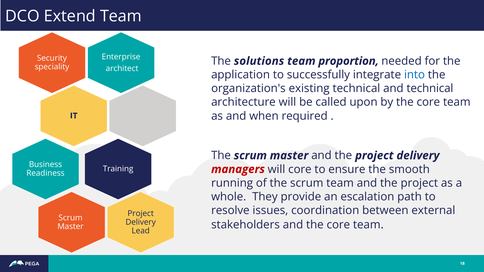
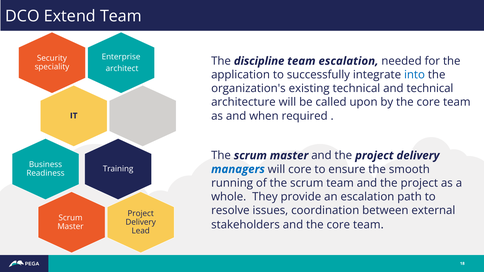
solutions: solutions -> discipline
team proportion: proportion -> escalation
managers colour: red -> blue
